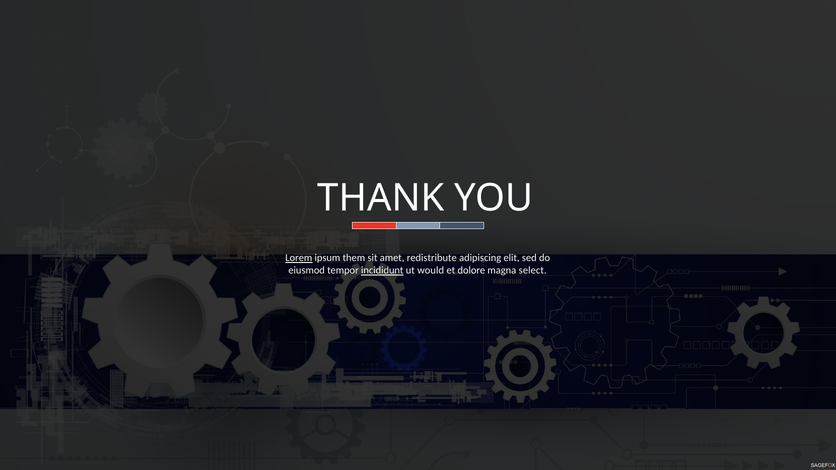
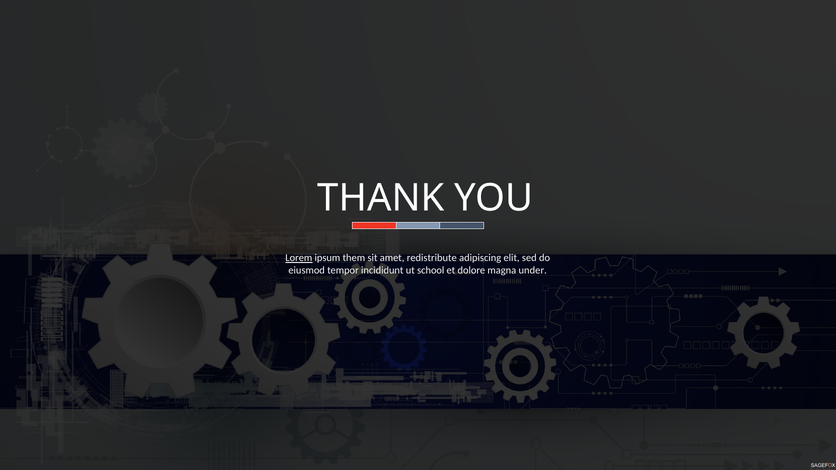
incididunt underline: present -> none
would: would -> school
select: select -> under
